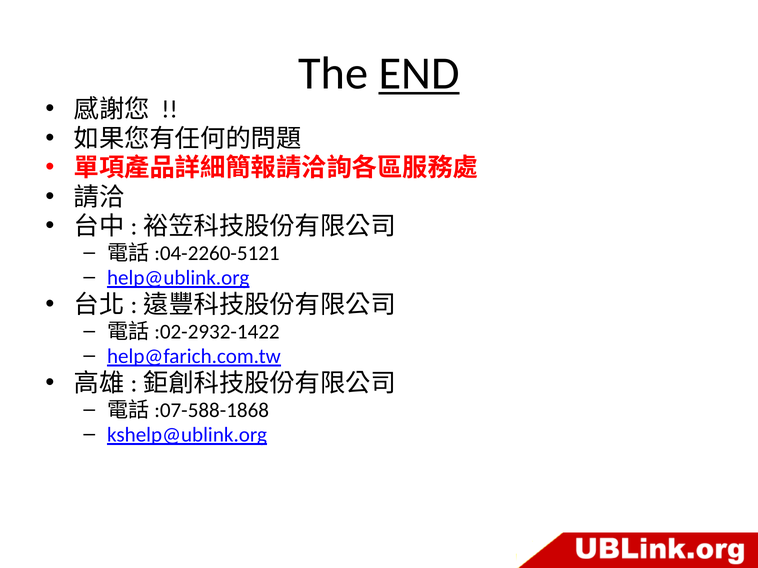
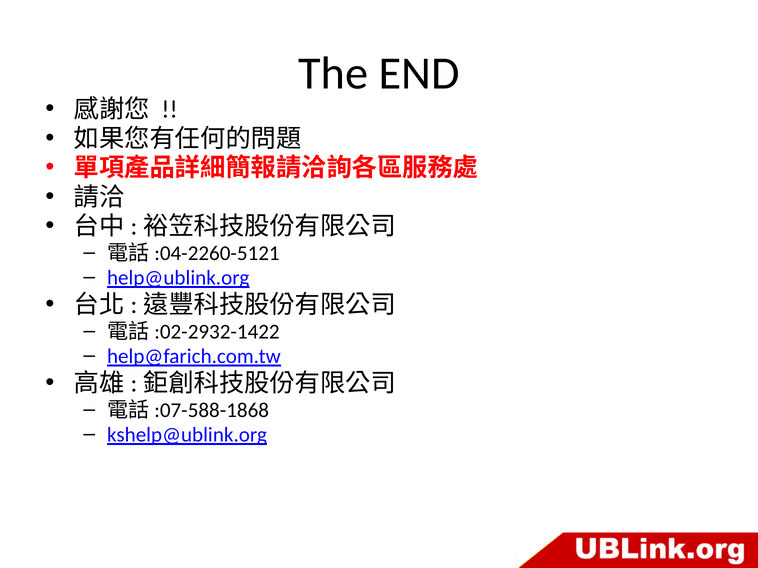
END underline: present -> none
